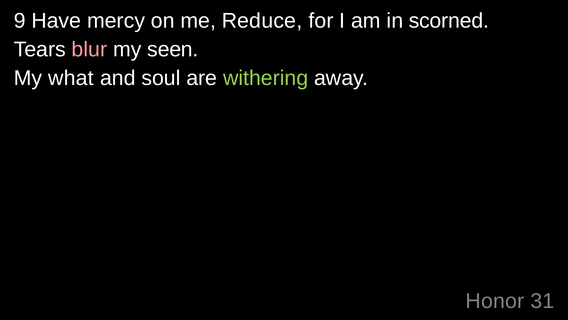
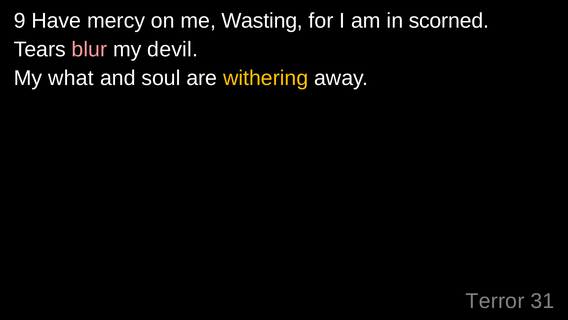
Reduce: Reduce -> Wasting
seen: seen -> devil
withering colour: light green -> yellow
Honor: Honor -> Terror
